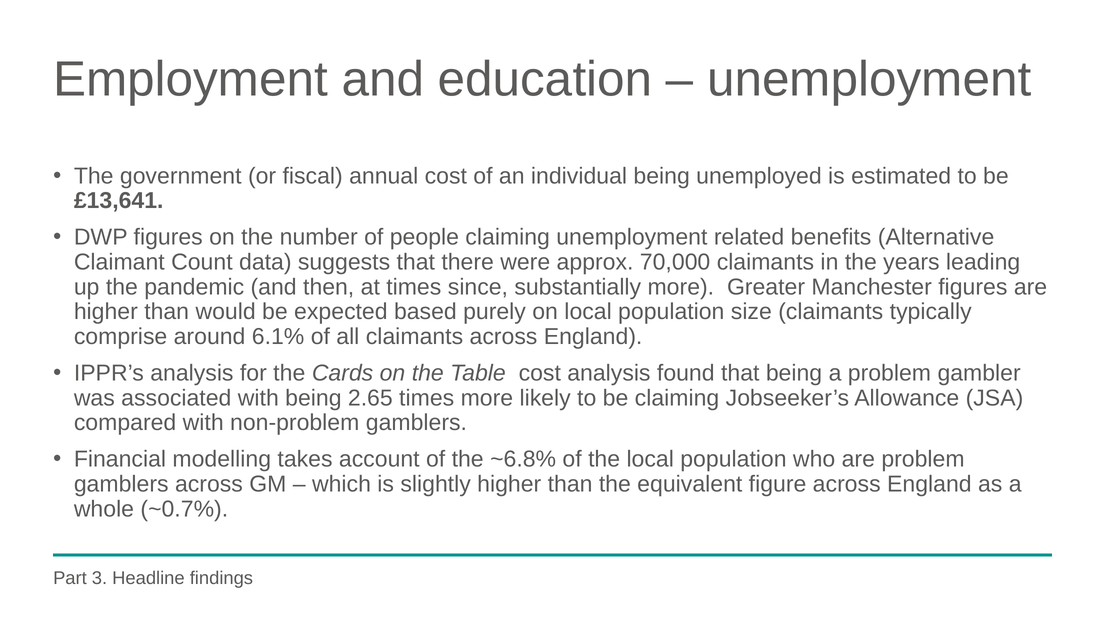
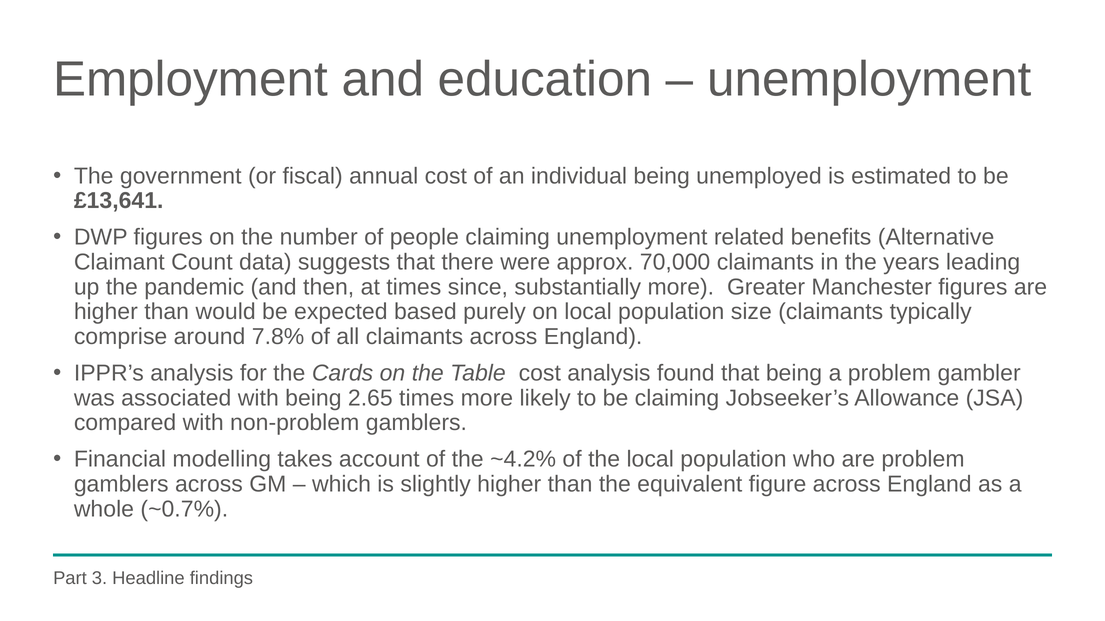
6.1%: 6.1% -> 7.8%
~6.8%: ~6.8% -> ~4.2%
